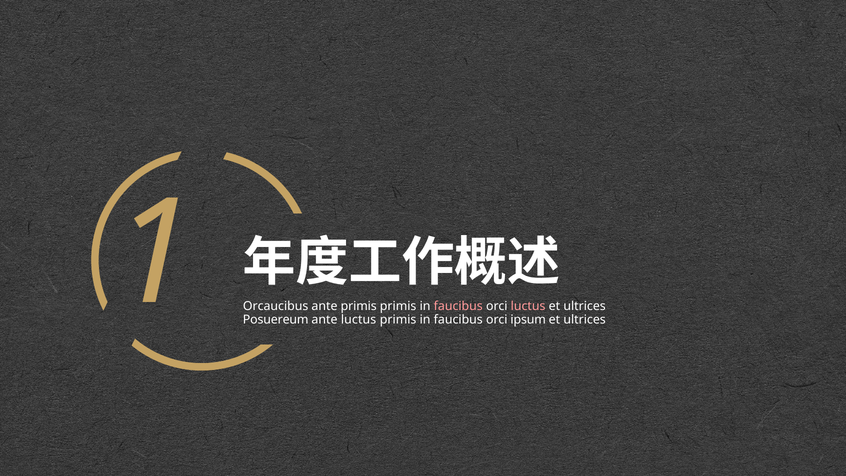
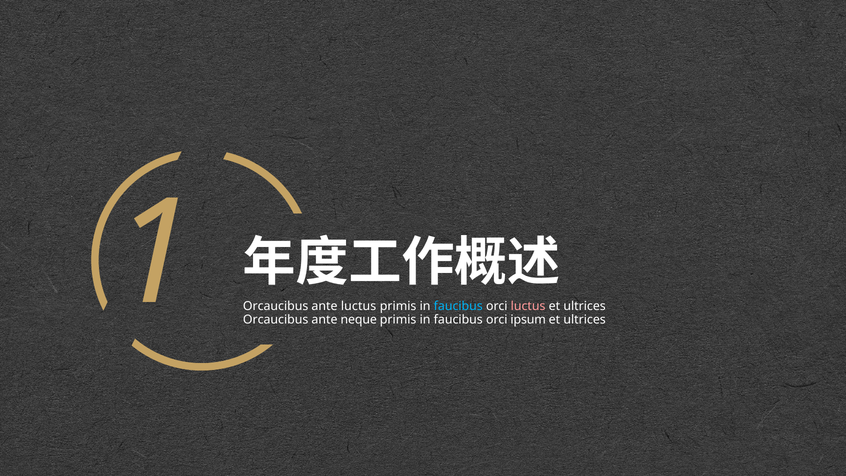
ante primis: primis -> luctus
faucibus at (458, 306) colour: pink -> light blue
Posuereum at (276, 320): Posuereum -> Orcaucibus
ante luctus: luctus -> neque
